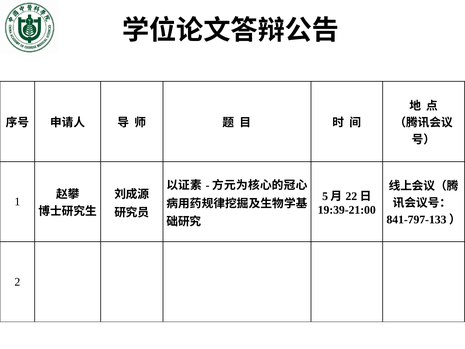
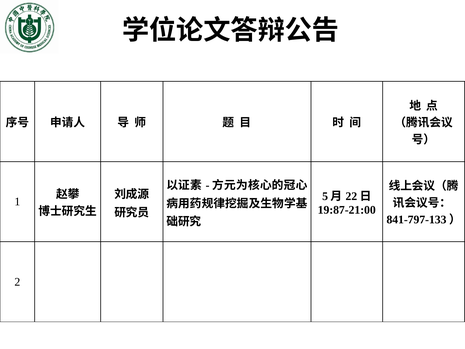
19:39-21:00: 19:39-21:00 -> 19:87-21:00
